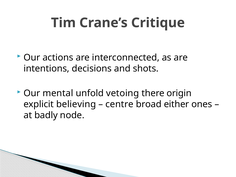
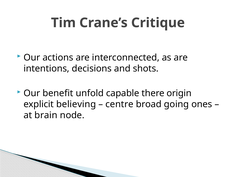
mental: mental -> benefit
vetoing: vetoing -> capable
either: either -> going
badly: badly -> brain
